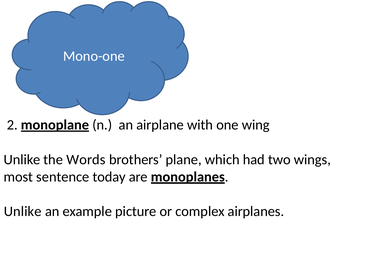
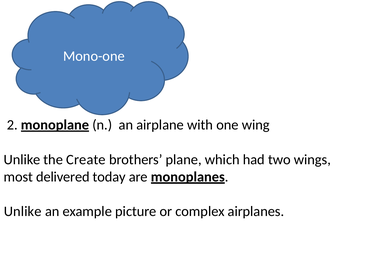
Words: Words -> Create
sentence: sentence -> delivered
